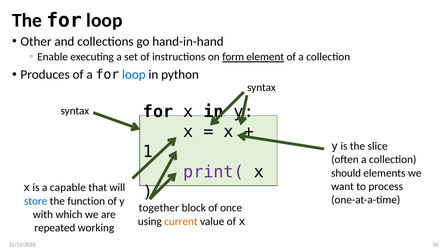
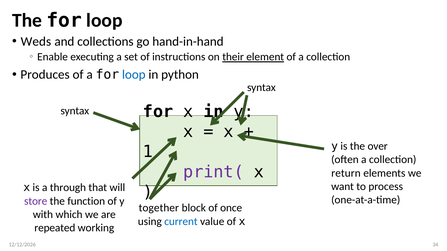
Other: Other -> Weds
form: form -> their
slice: slice -> over
should: should -> return
capable: capable -> through
store colour: blue -> purple
current colour: orange -> blue
